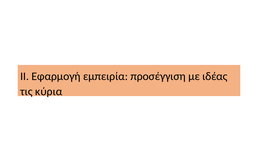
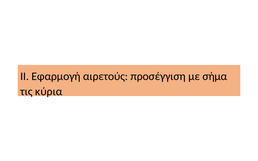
εμπειρία: εμπειρία -> αιρετούς
ιδέας: ιδέας -> σήμα
